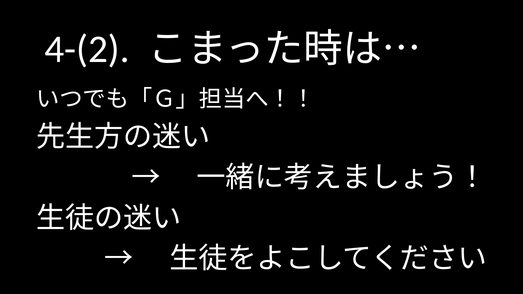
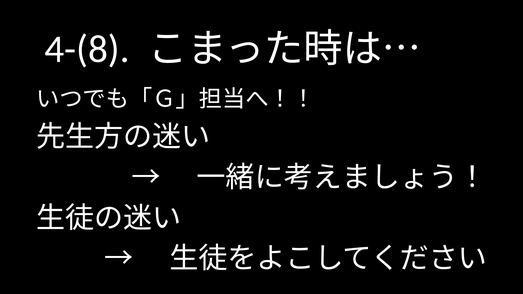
4-(2: 4-(2 -> 4-(8
